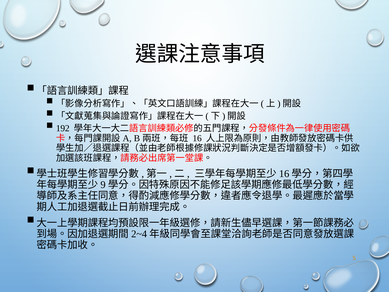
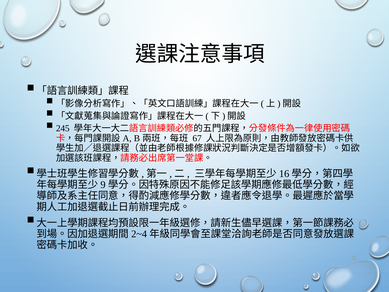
192: 192 -> 245
16: 16 -> 67
